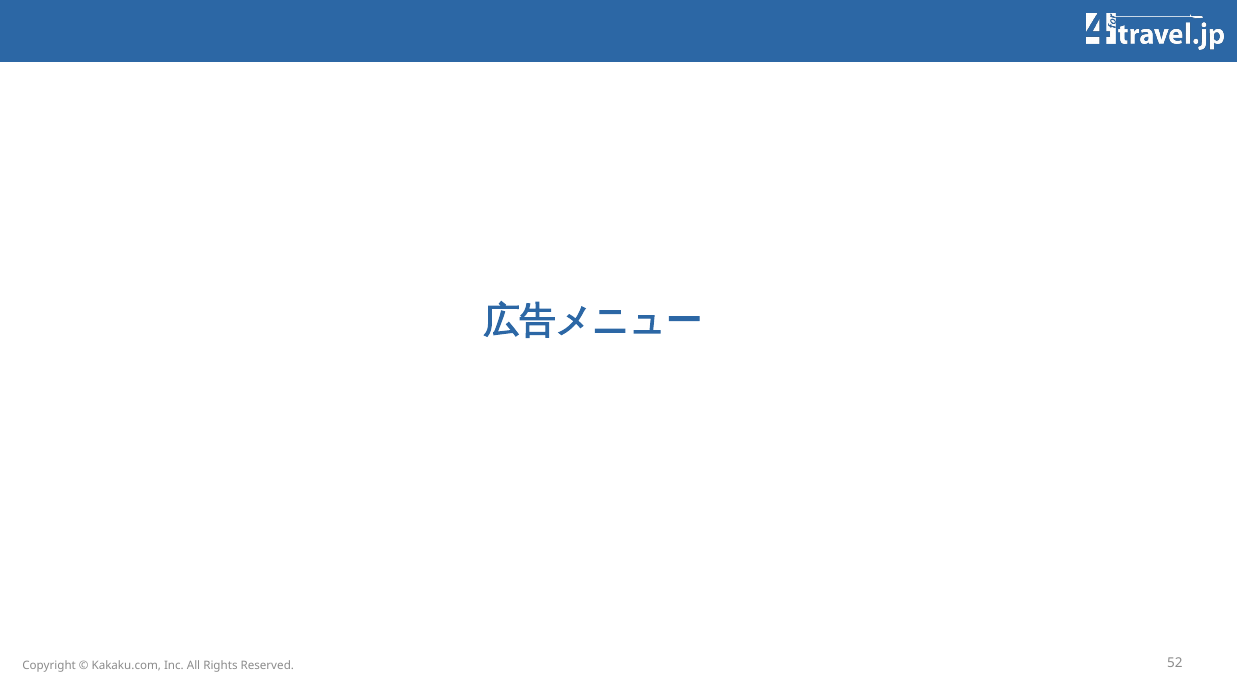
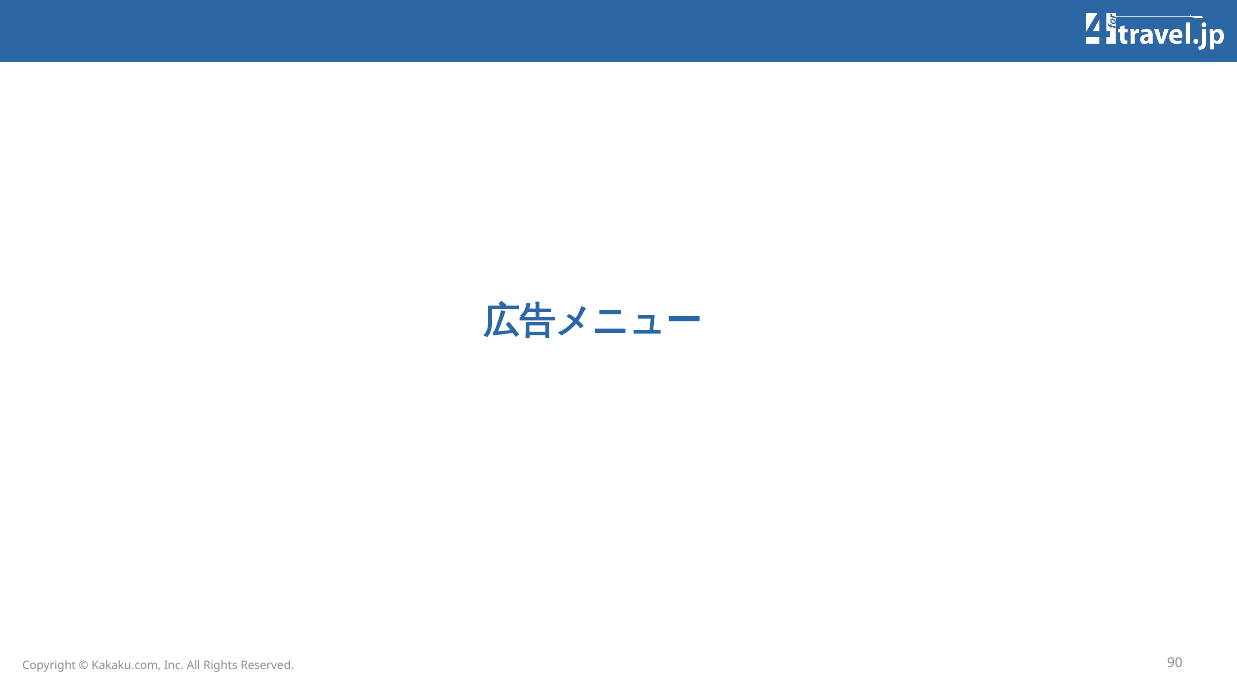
52: 52 -> 90
